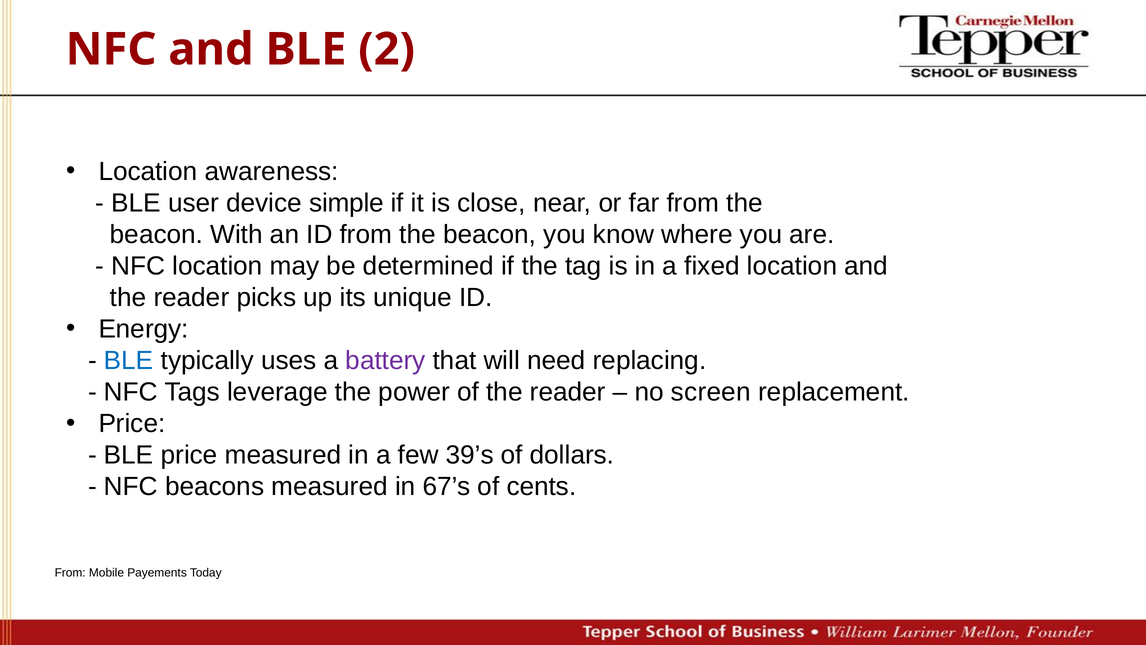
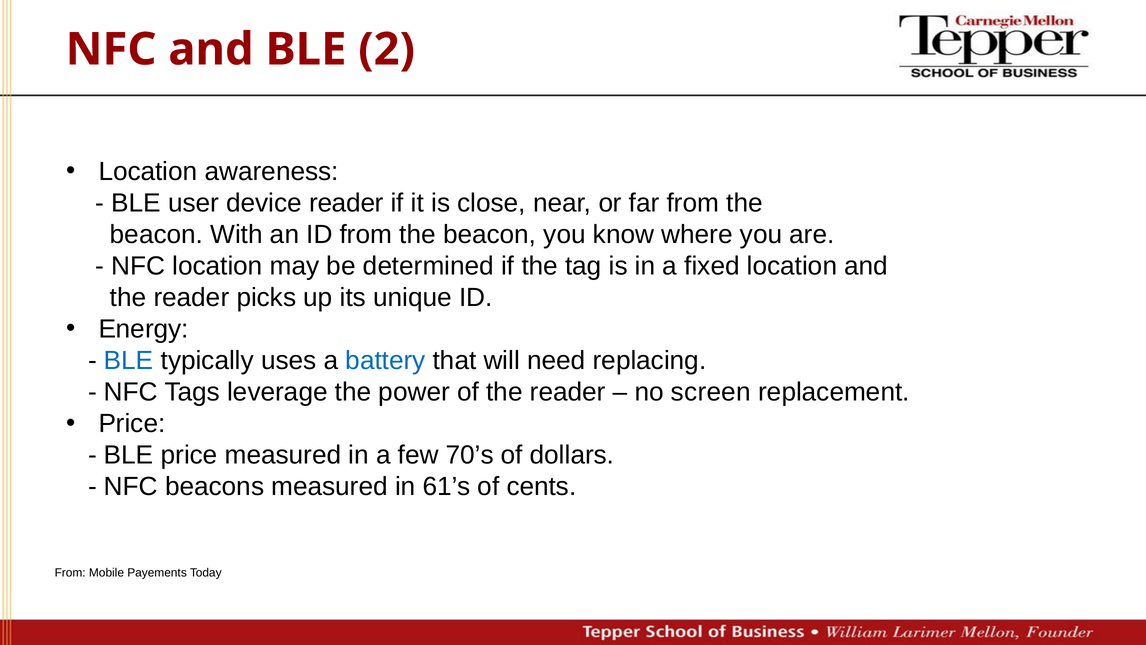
device simple: simple -> reader
battery colour: purple -> blue
39’s: 39’s -> 70’s
67’s: 67’s -> 61’s
